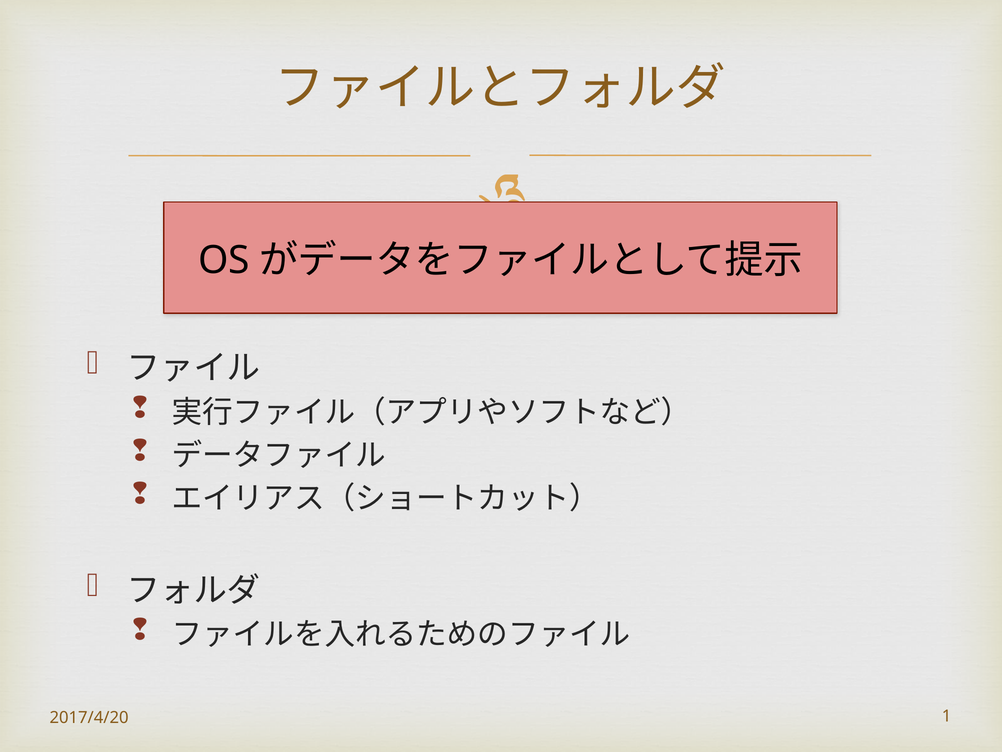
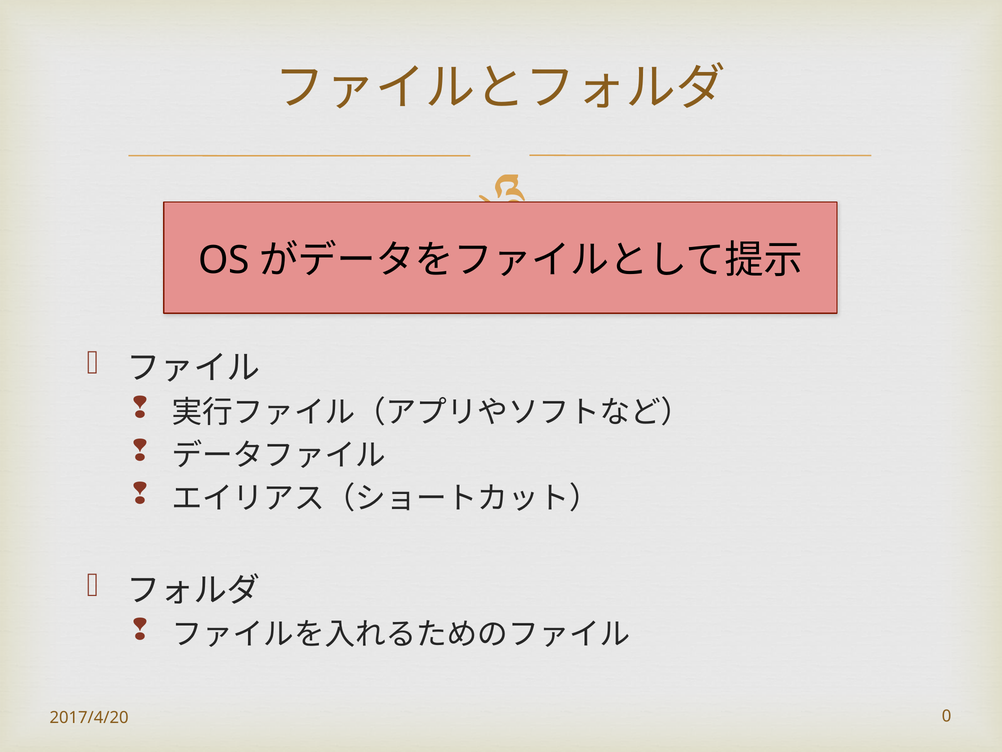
1: 1 -> 0
